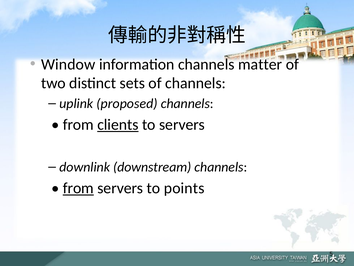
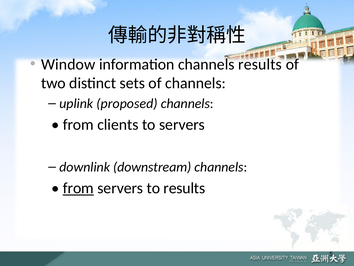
channels matter: matter -> results
clients underline: present -> none
to points: points -> results
